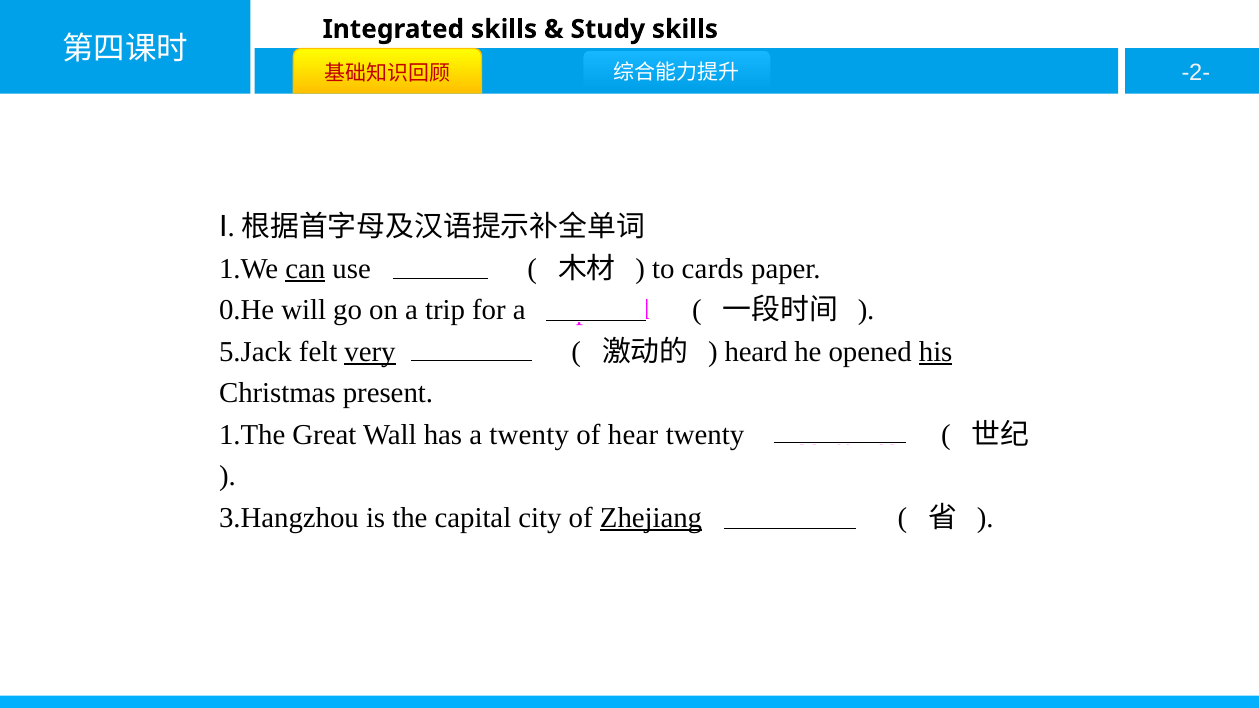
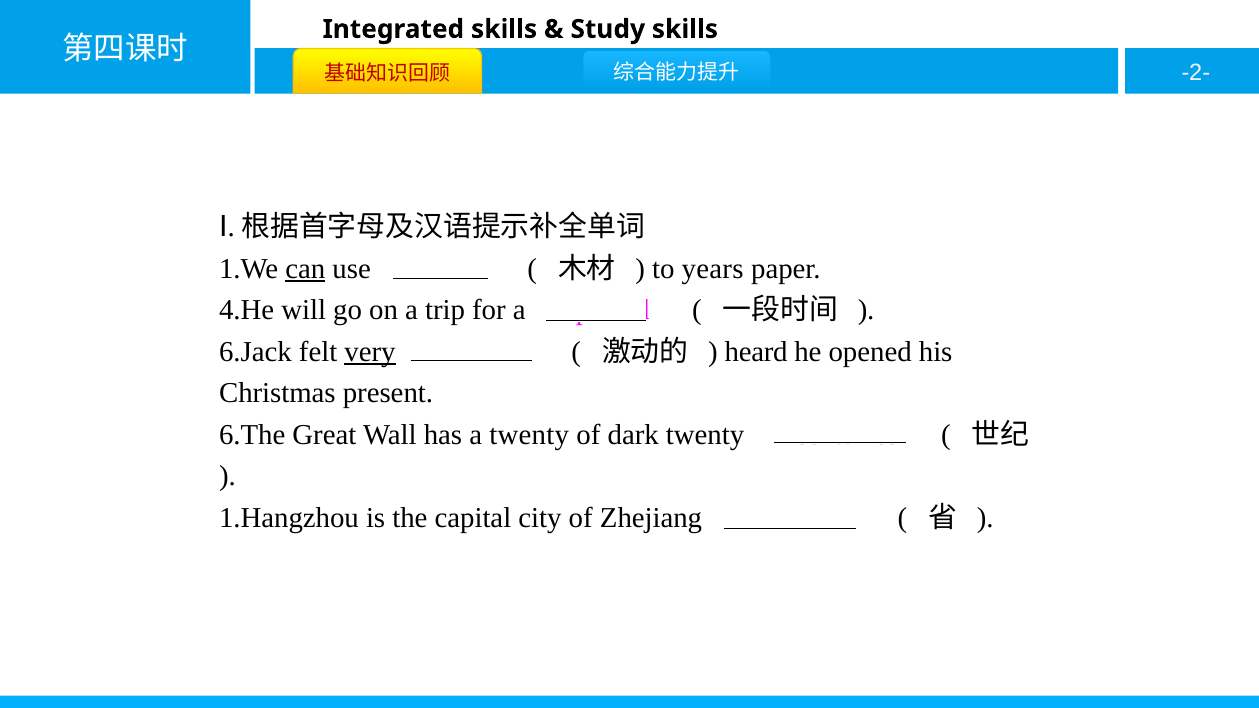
cards: cards -> years
0.He: 0.He -> 4.He
5.Jack: 5.Jack -> 6.Jack
his underline: present -> none
1.The: 1.The -> 6.The
hear: hear -> dark
3.Hangzhou: 3.Hangzhou -> 1.Hangzhou
Zhejiang underline: present -> none
